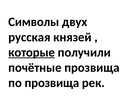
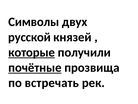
русская: русская -> русской
почётные underline: none -> present
по прозвища: прозвища -> встречать
